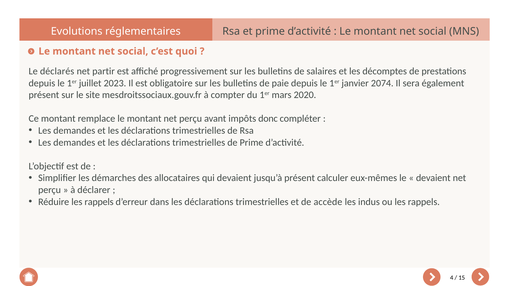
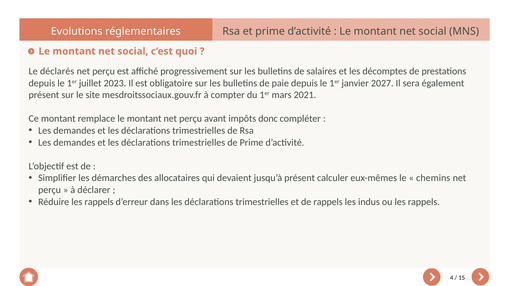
partir at (104, 71): partir -> perçu
2074: 2074 -> 2027
2020: 2020 -> 2021
devaient at (433, 178): devaient -> chemins
de accède: accède -> rappels
